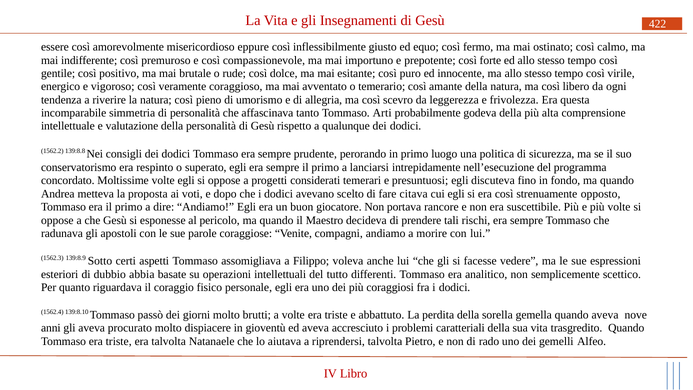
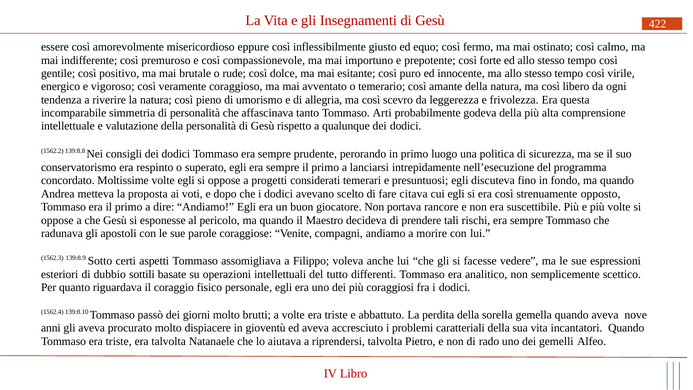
abbia: abbia -> sottili
trasgredito: trasgredito -> incantatori
